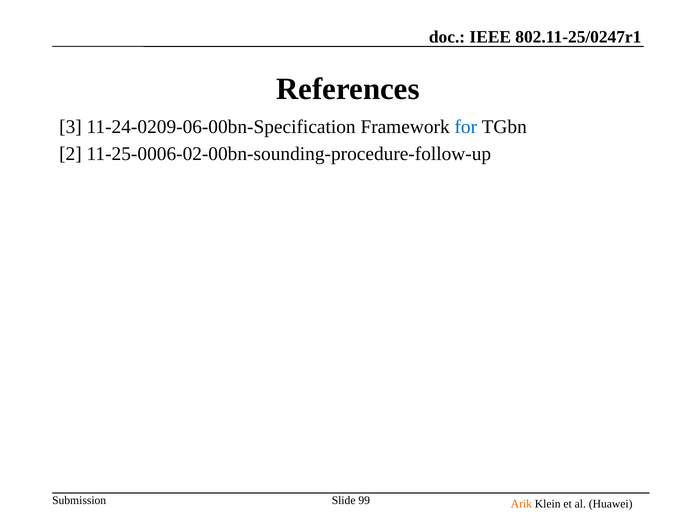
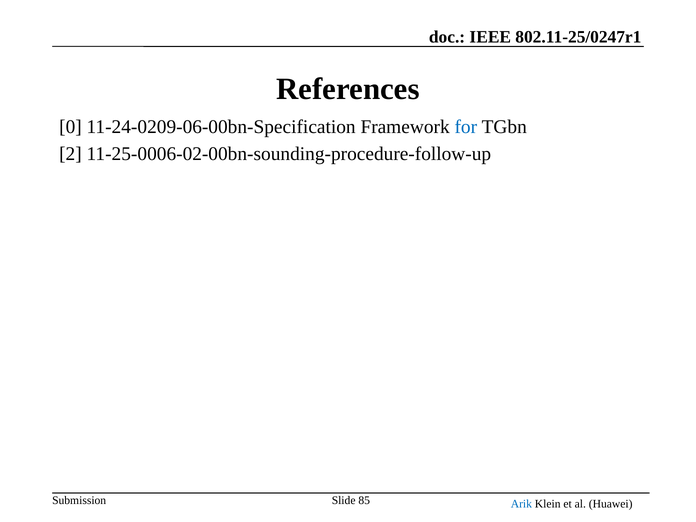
3: 3 -> 0
99: 99 -> 85
Arik colour: orange -> blue
